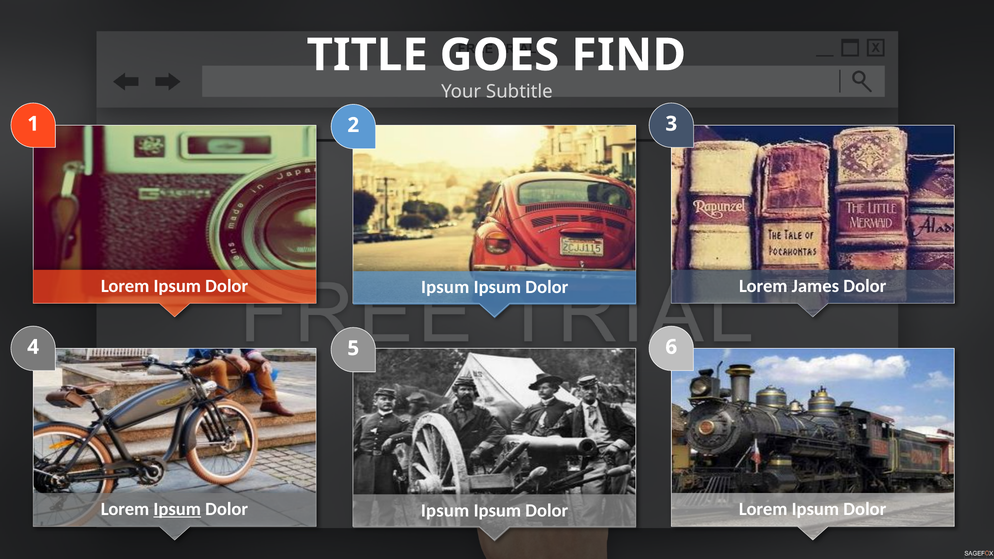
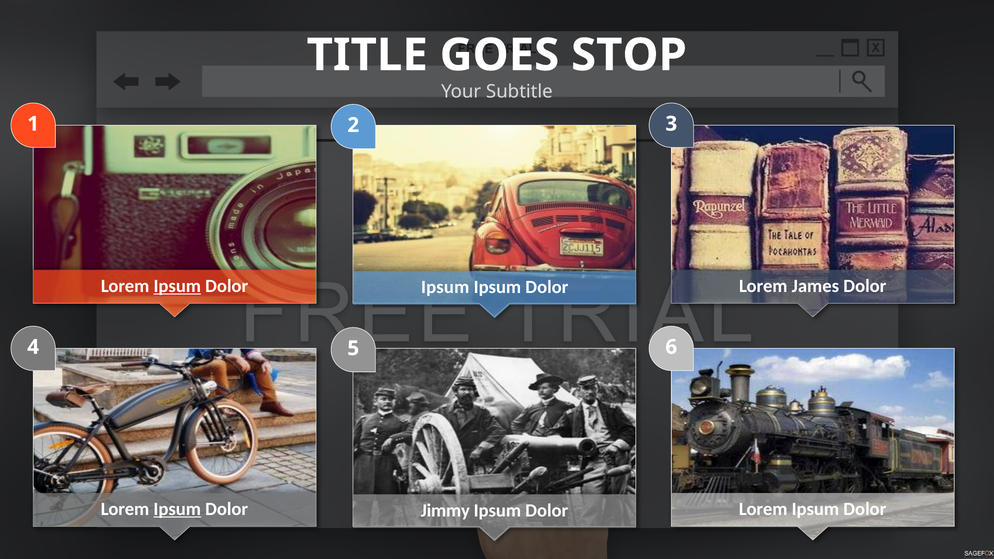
FIND: FIND -> STOP
Ipsum at (177, 286) underline: none -> present
Ipsum at (445, 511): Ipsum -> Jimmy
